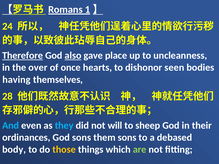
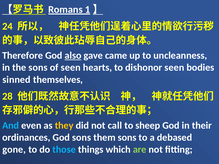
Therefore underline: present -> none
place: place -> came
the over: over -> sons
of once: once -> seen
having: having -> sinned
they colour: light blue -> yellow
will: will -> call
body: body -> gone
those colour: yellow -> light blue
